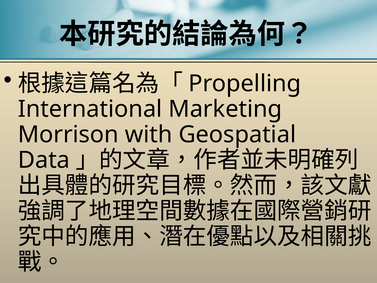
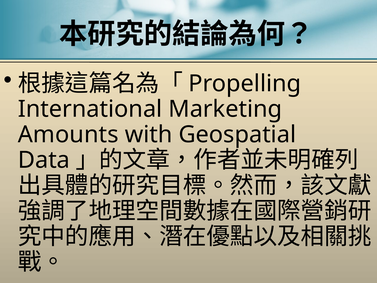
Morrison: Morrison -> Amounts
